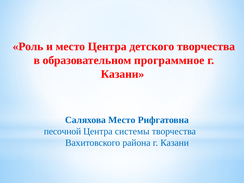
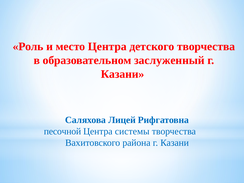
программное: программное -> заслуженный
Саляхова Место: Место -> Лицей
